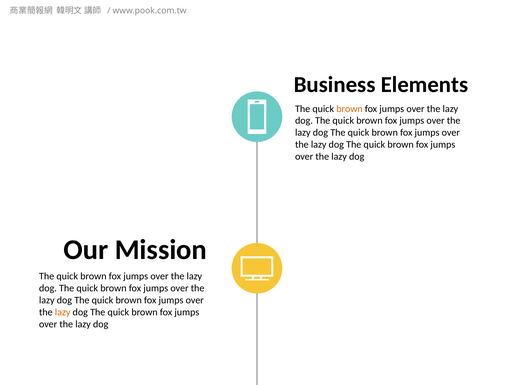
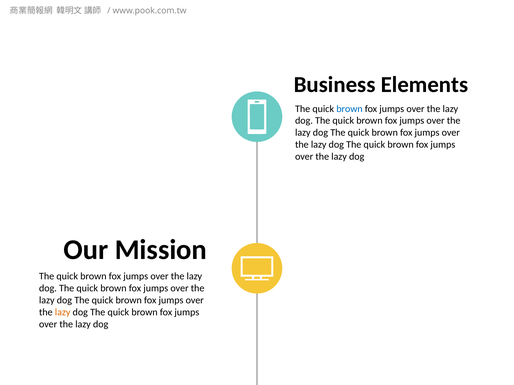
brown at (349, 109) colour: orange -> blue
